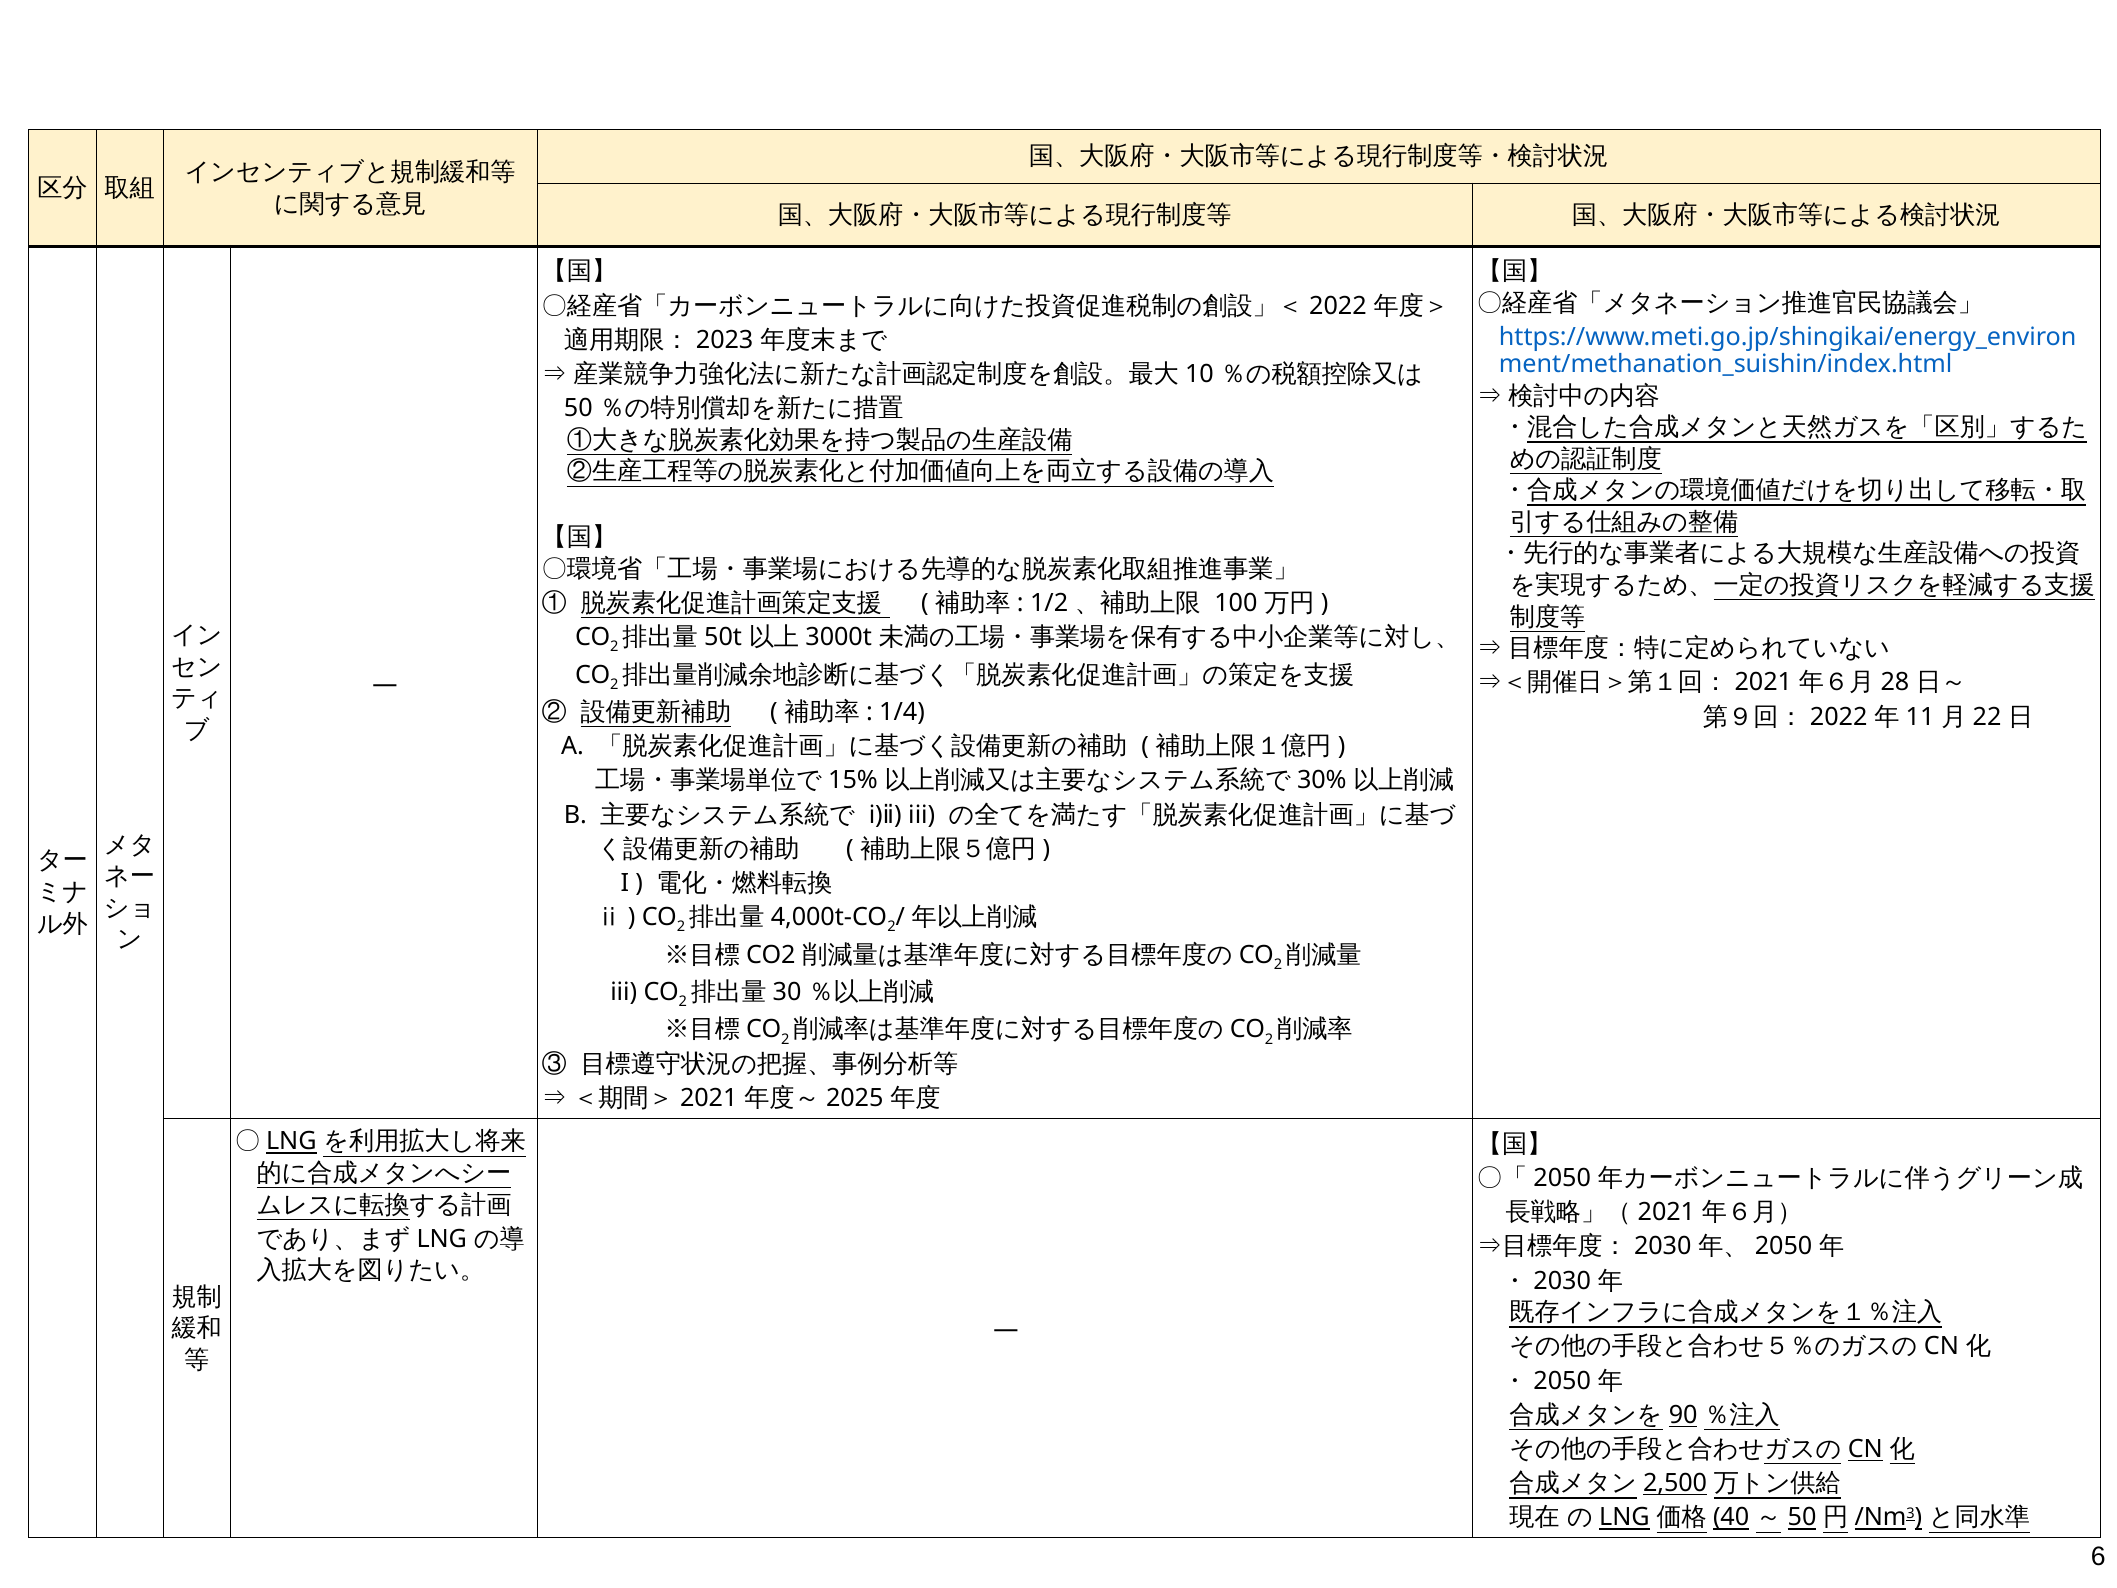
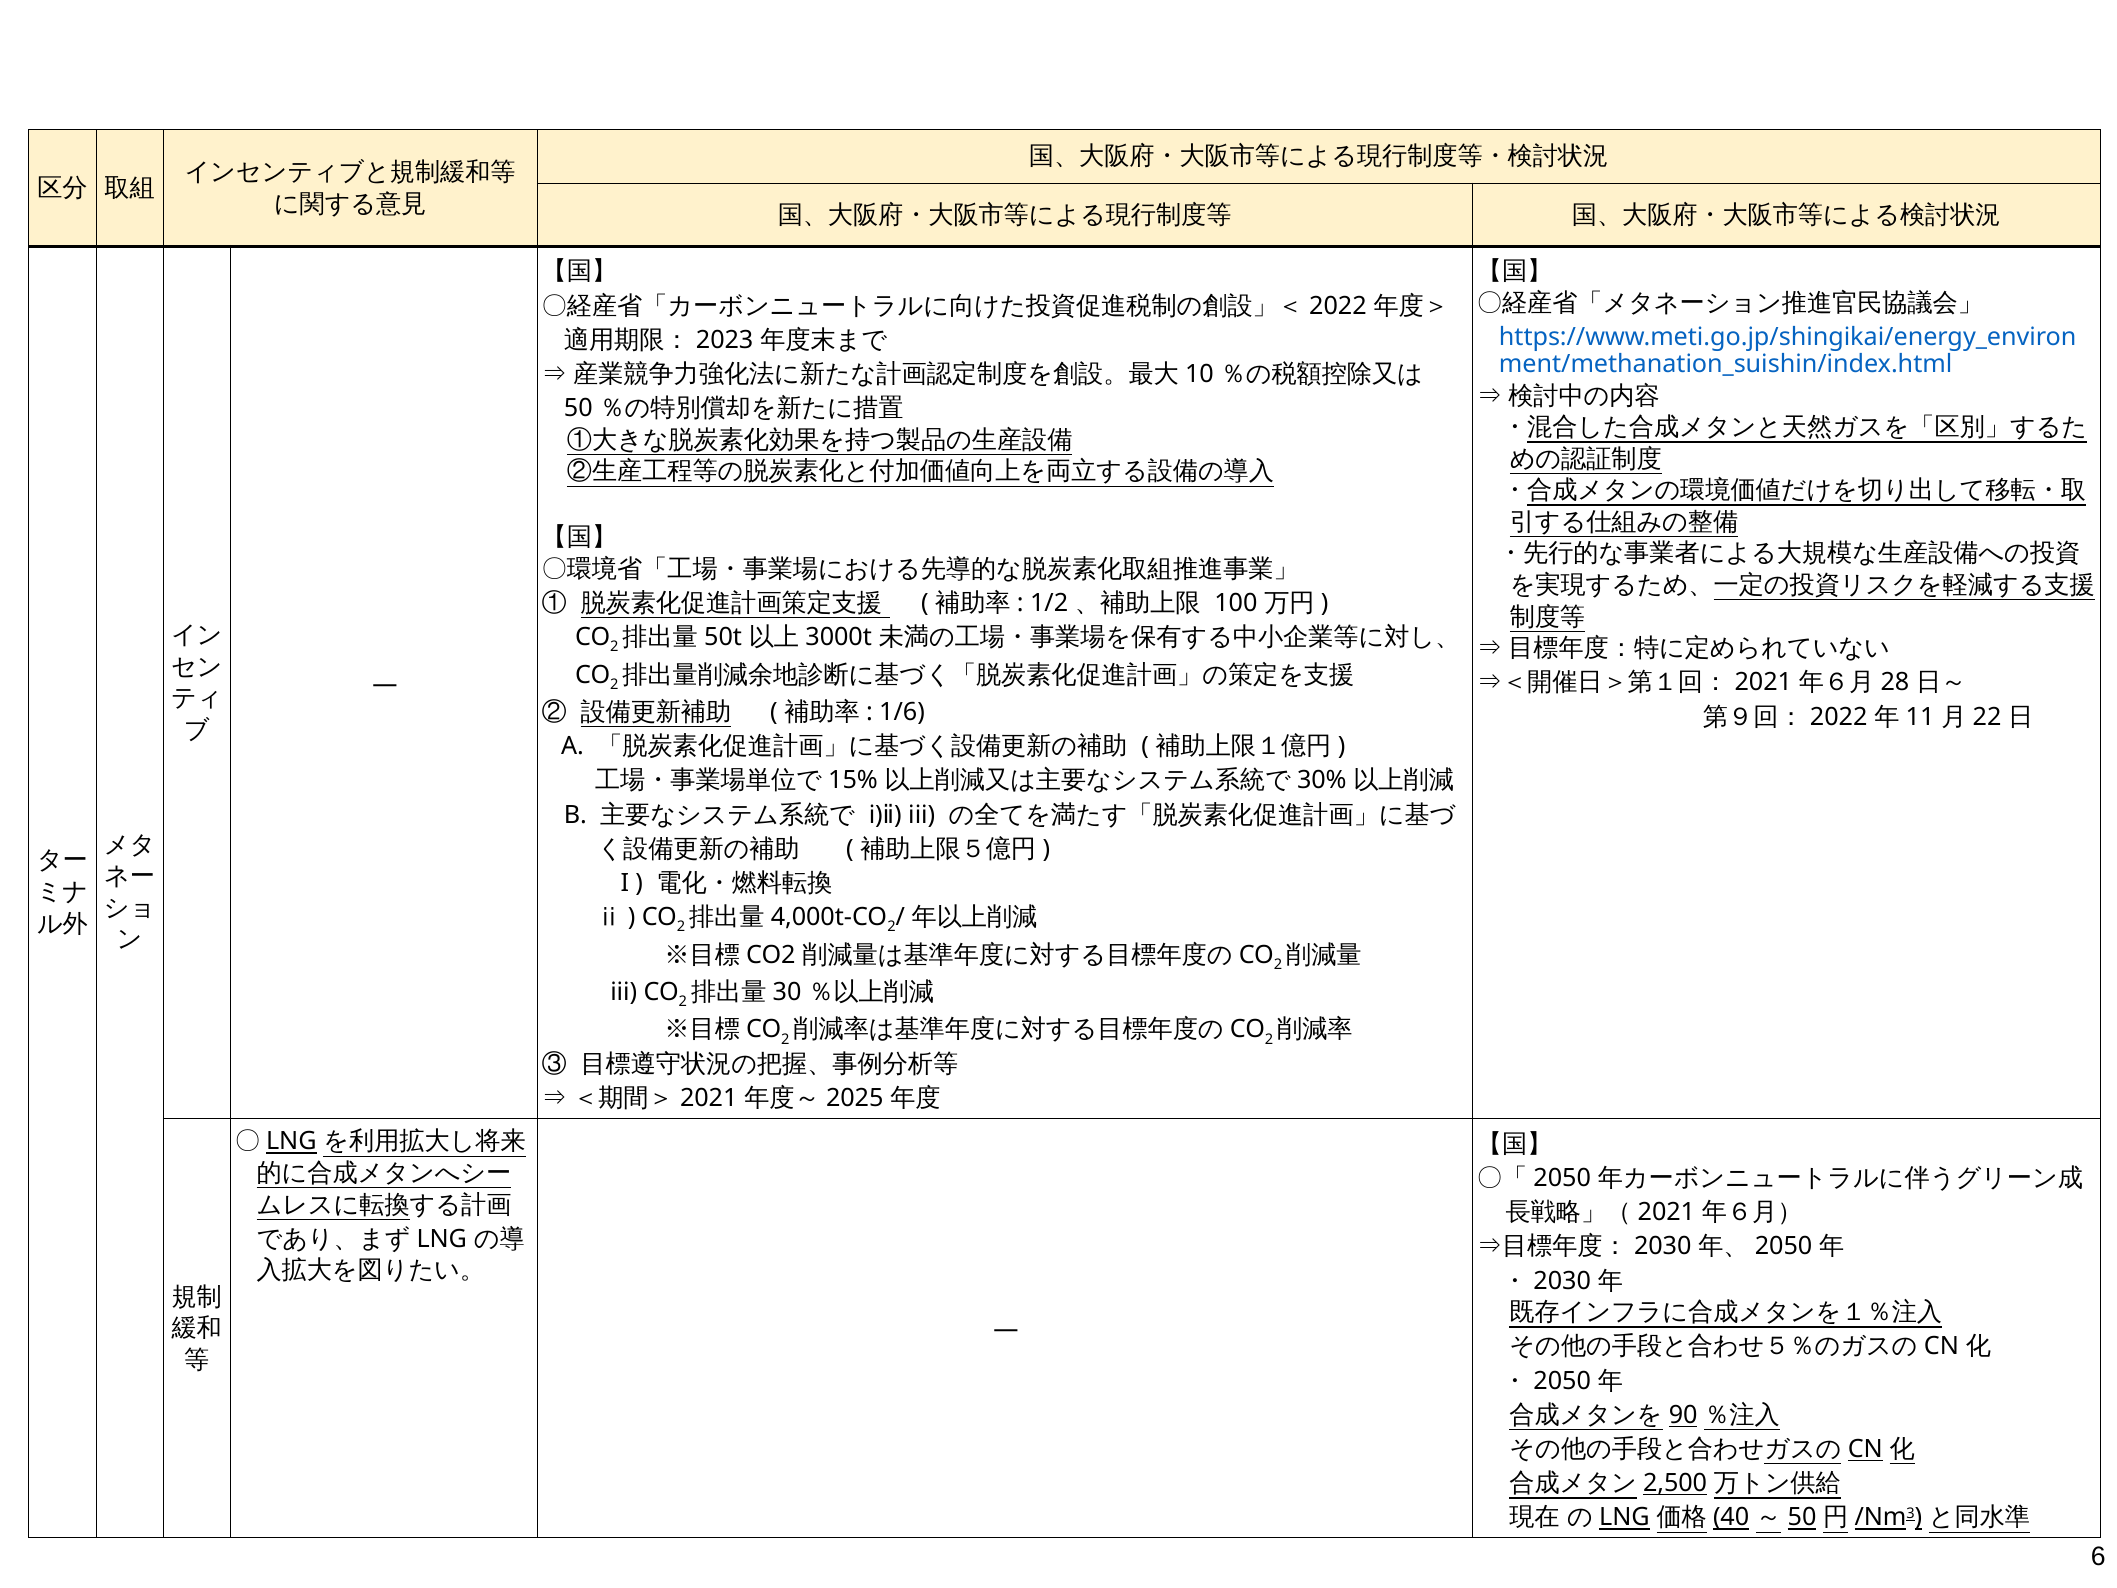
1/4: 1/4 -> 1/6
